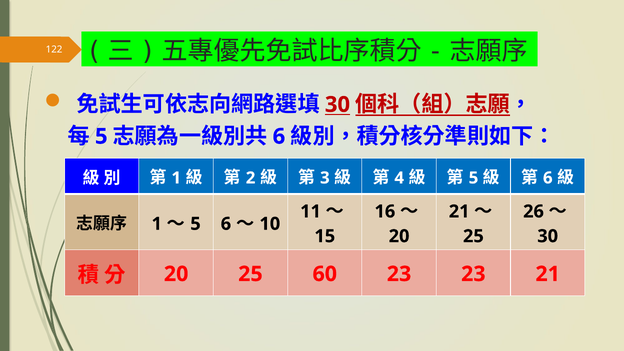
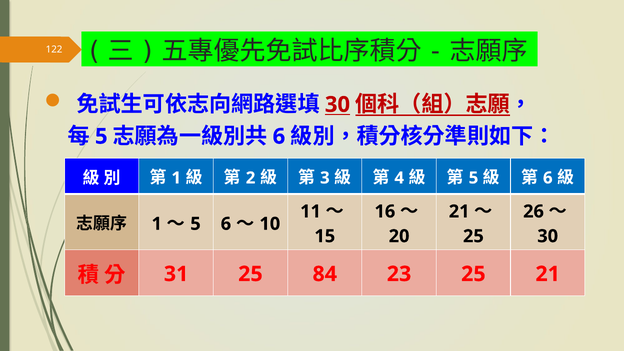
20 at (176, 274): 20 -> 31
60: 60 -> 84
23 23: 23 -> 25
